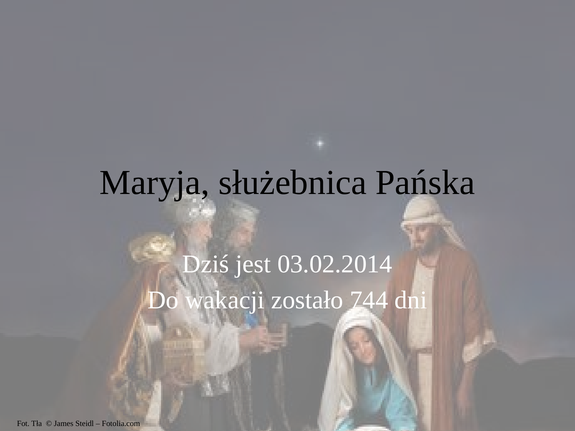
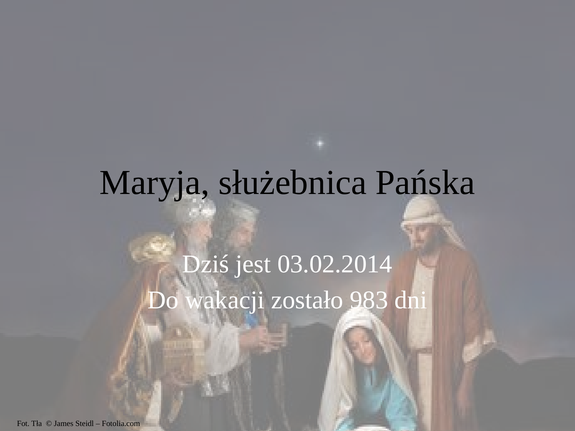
744: 744 -> 983
